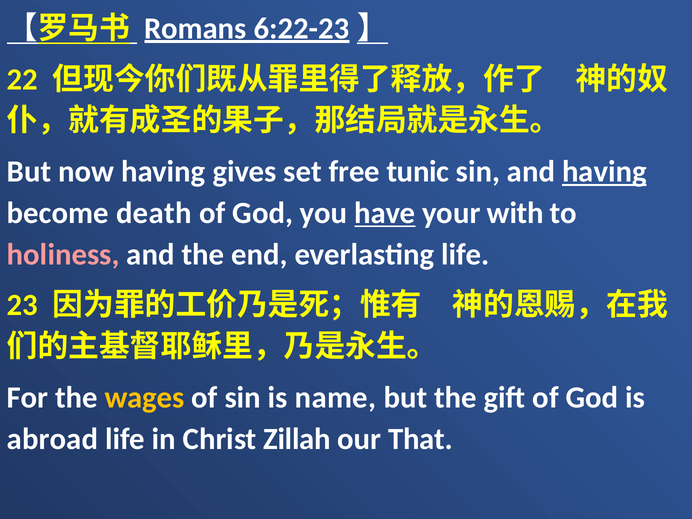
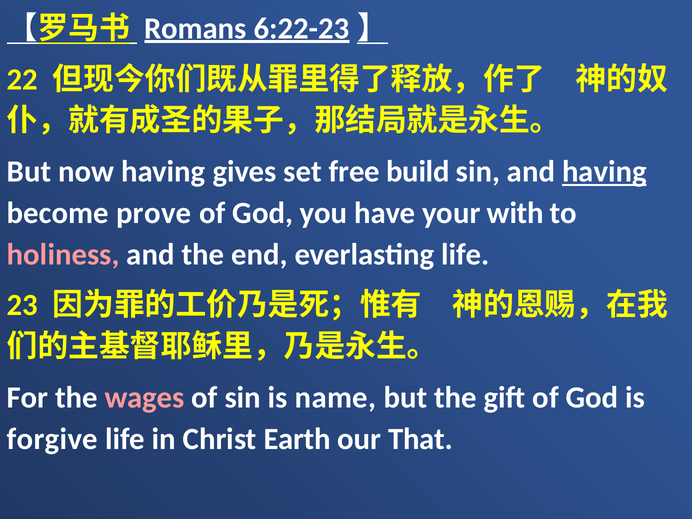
tunic: tunic -> build
death: death -> prove
have underline: present -> none
wages colour: yellow -> pink
abroad: abroad -> forgive
Zillah: Zillah -> Earth
